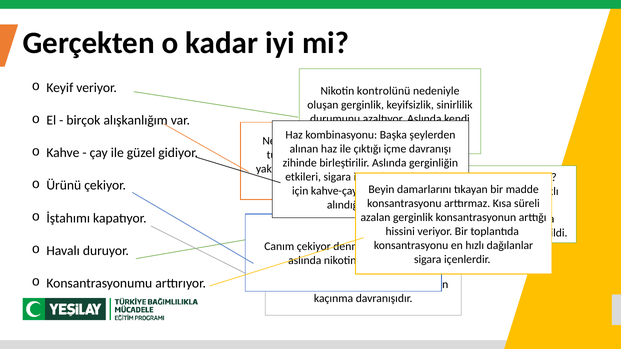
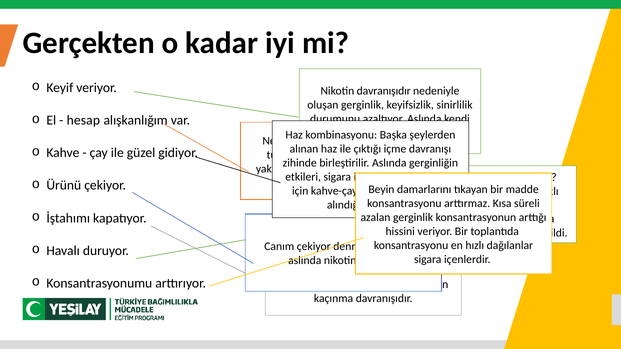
Nikotin kontrolünü: kontrolünü -> davranışıdır
birçok: birçok -> hesap
